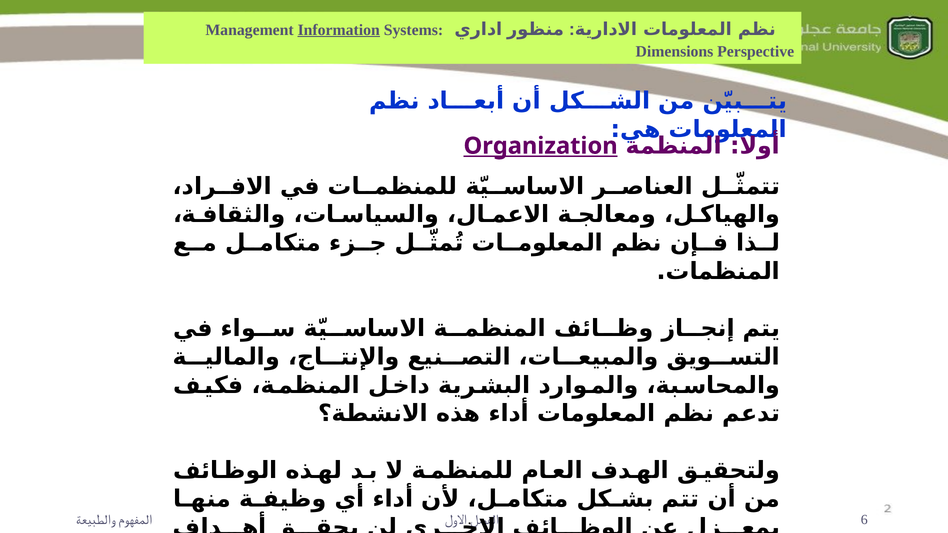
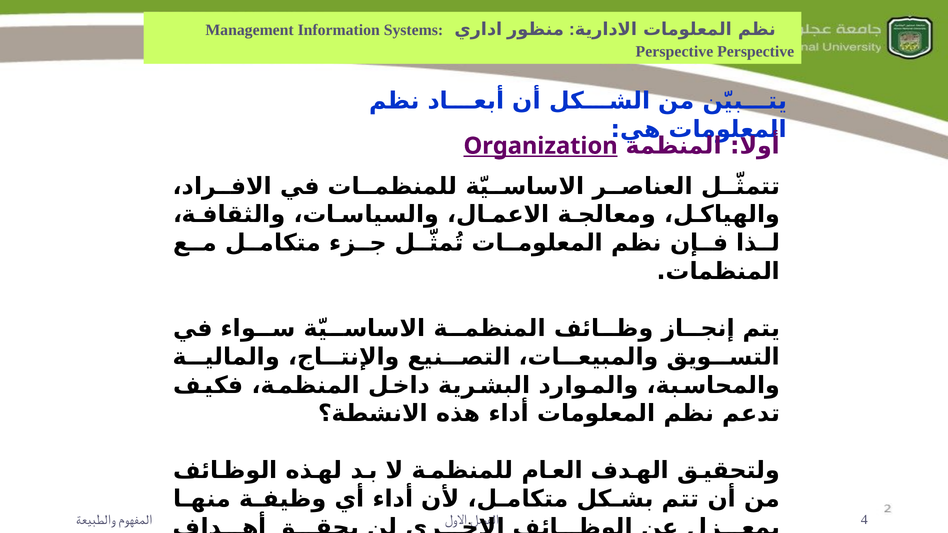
Information underline: present -> none
Dimensions at (674, 52): Dimensions -> Perspective
6: 6 -> 4
